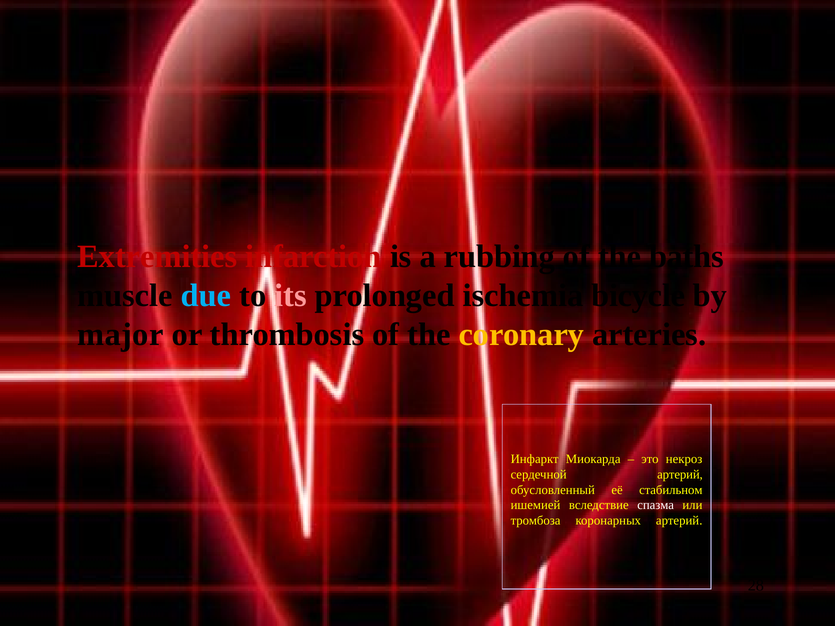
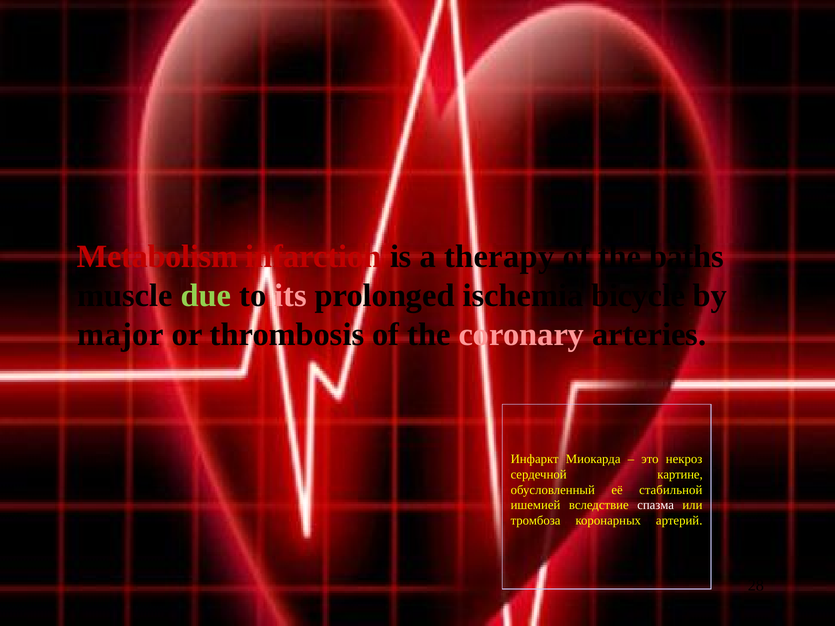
Extremities: Extremities -> Metabolism
rubbing: rubbing -> therapy
due colour: light blue -> light green
coronary colour: yellow -> pink
сердечной артерий: артерий -> картине
стабильном: стабильном -> стабильной
